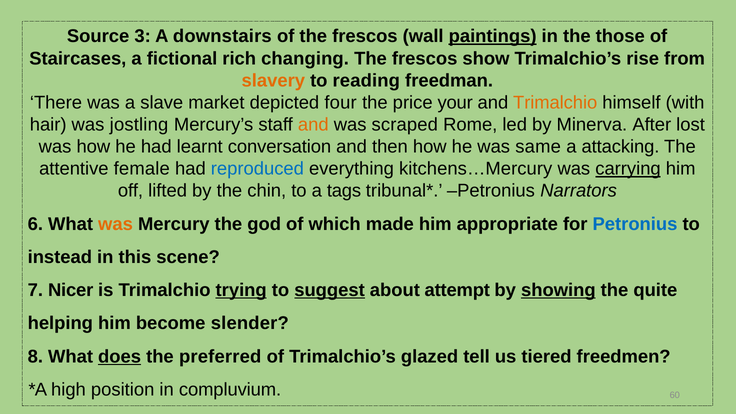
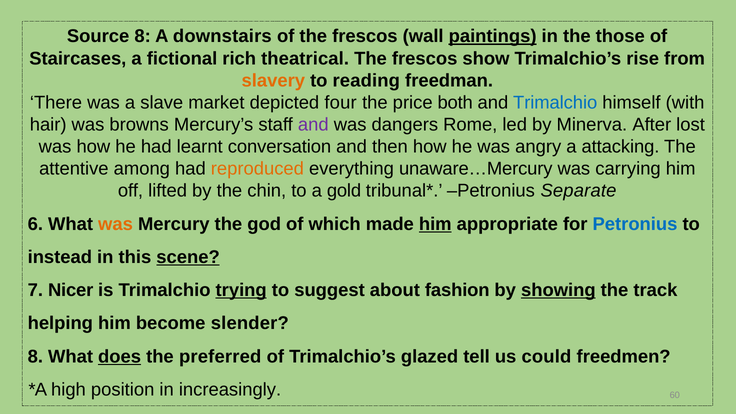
Source 3: 3 -> 8
changing: changing -> theatrical
your: your -> both
Trimalchio at (555, 103) colour: orange -> blue
jostling: jostling -> browns
and at (313, 125) colour: orange -> purple
scraped: scraped -> dangers
same: same -> angry
female: female -> among
reproduced colour: blue -> orange
kitchens…Mercury: kitchens…Mercury -> unaware…Mercury
carrying underline: present -> none
tags: tags -> gold
Narrators: Narrators -> Separate
him at (435, 224) underline: none -> present
scene underline: none -> present
suggest underline: present -> none
attempt: attempt -> fashion
quite: quite -> track
tiered: tiered -> could
compluvium: compluvium -> increasingly
